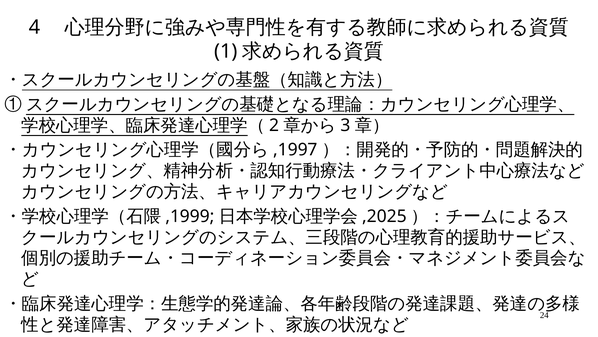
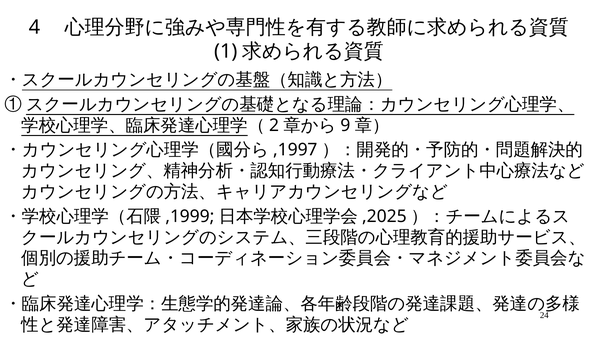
3: 3 -> 9
